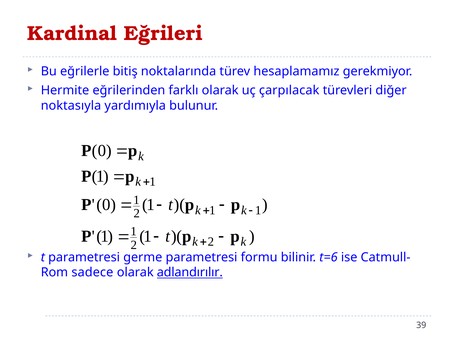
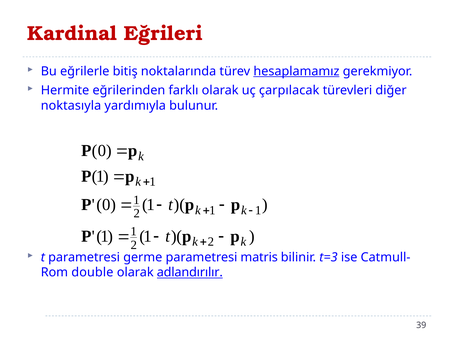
hesaplamamız underline: none -> present
formu: formu -> matris
t=6: t=6 -> t=3
sadece: sadece -> double
